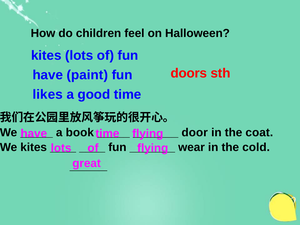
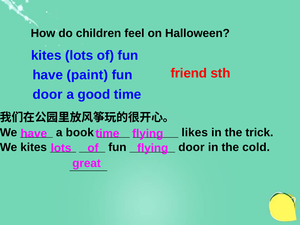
doors: doors -> friend
likes at (48, 95): likes -> door
door: door -> likes
coat: coat -> trick
wear at (192, 147): wear -> door
